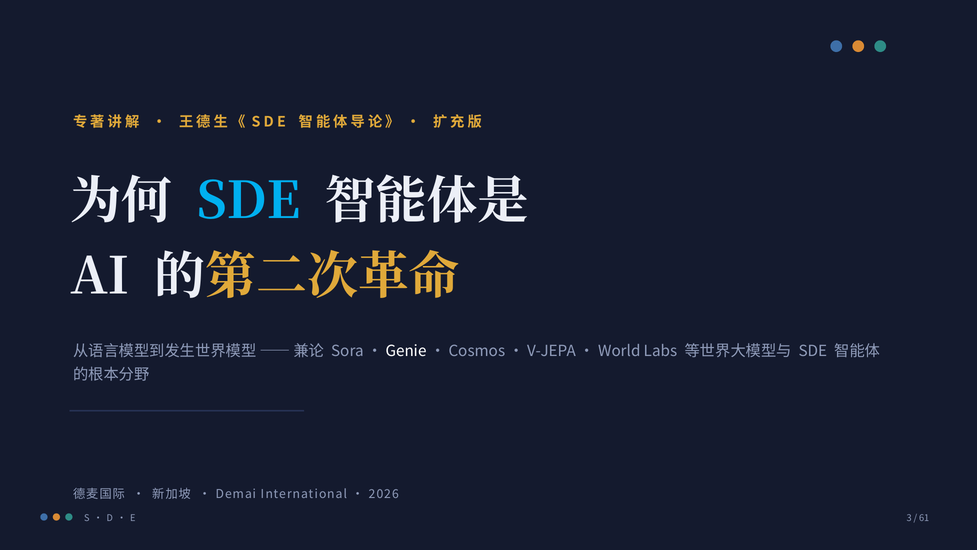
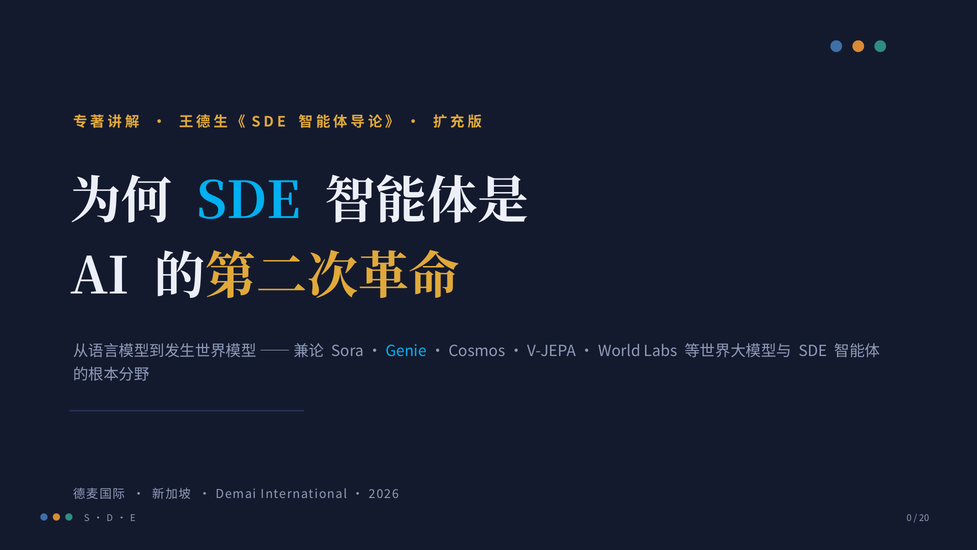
Genie colour: white -> light blue
3: 3 -> 0
61: 61 -> 20
